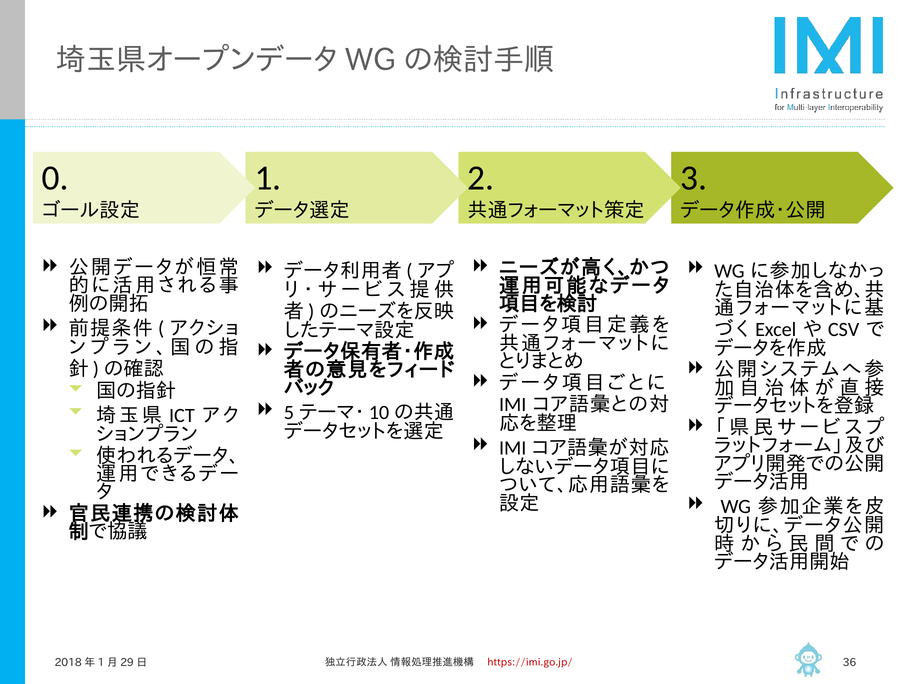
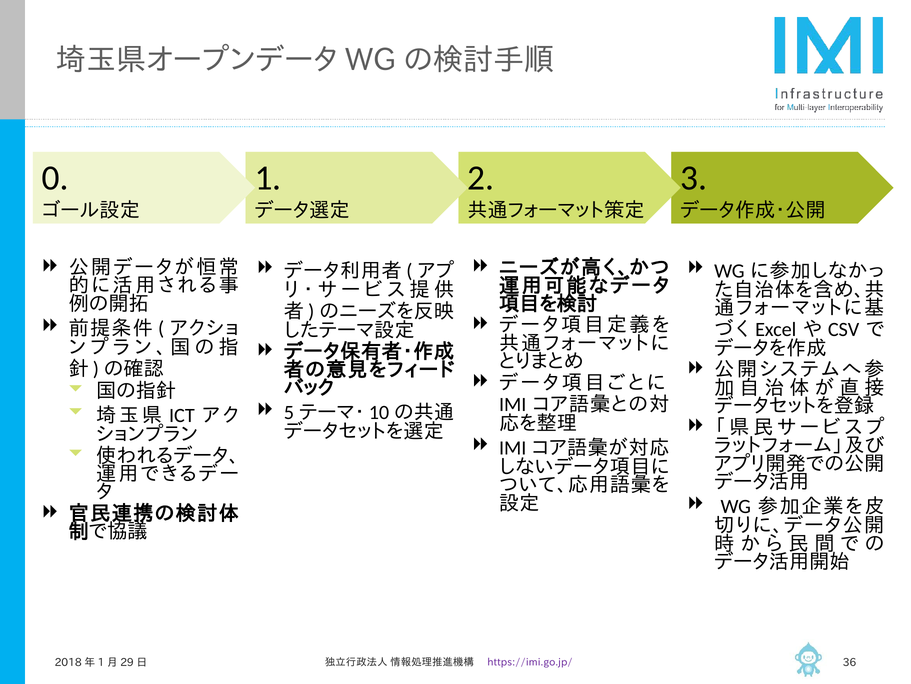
https://imi.go.jp/ colour: red -> purple
